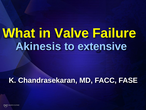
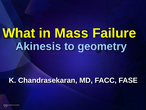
Valve: Valve -> Mass
extensive: extensive -> geometry
